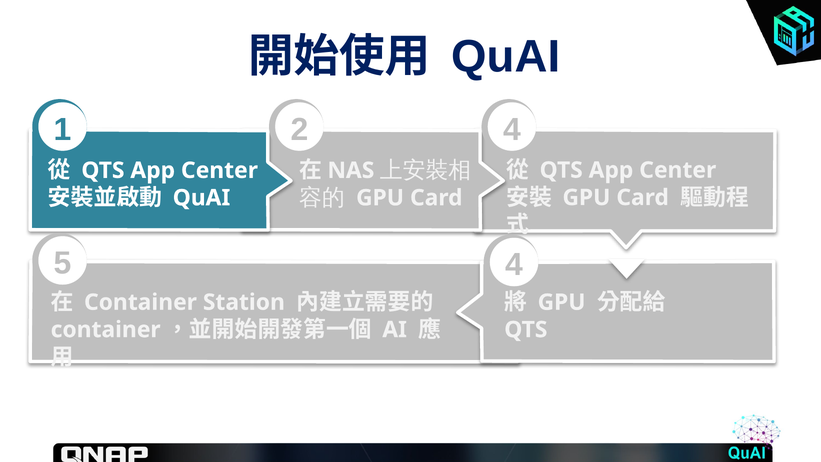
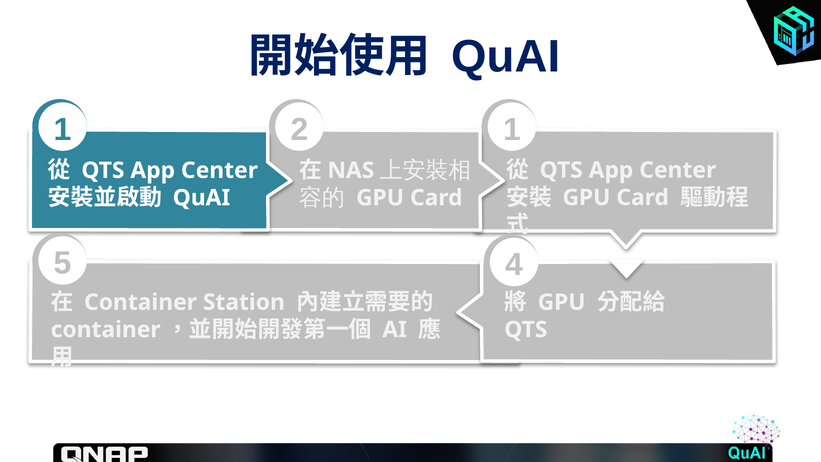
1 4: 4 -> 1
